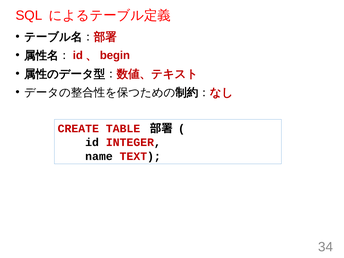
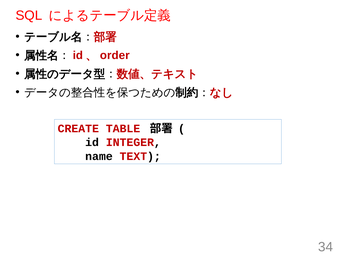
begin: begin -> order
